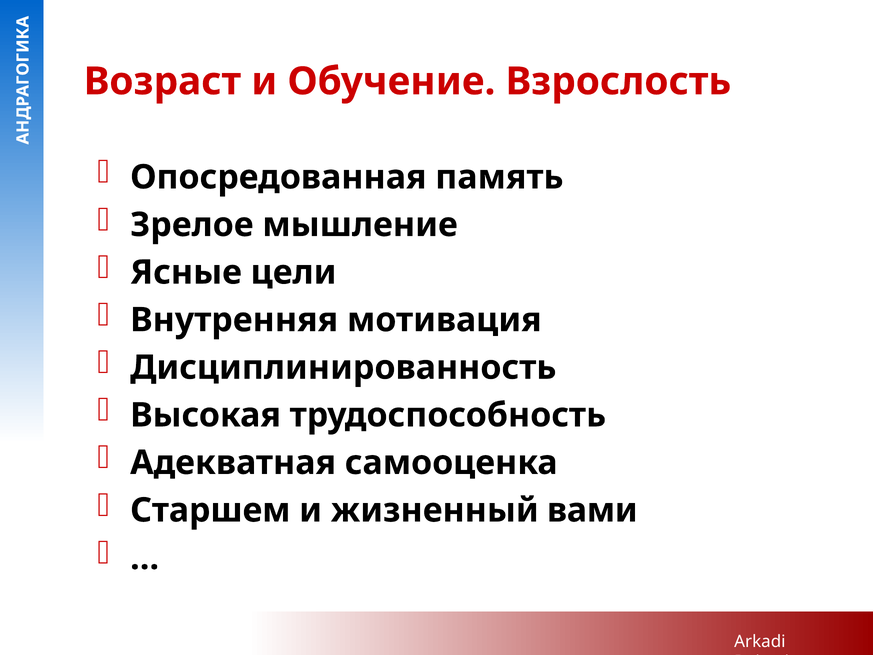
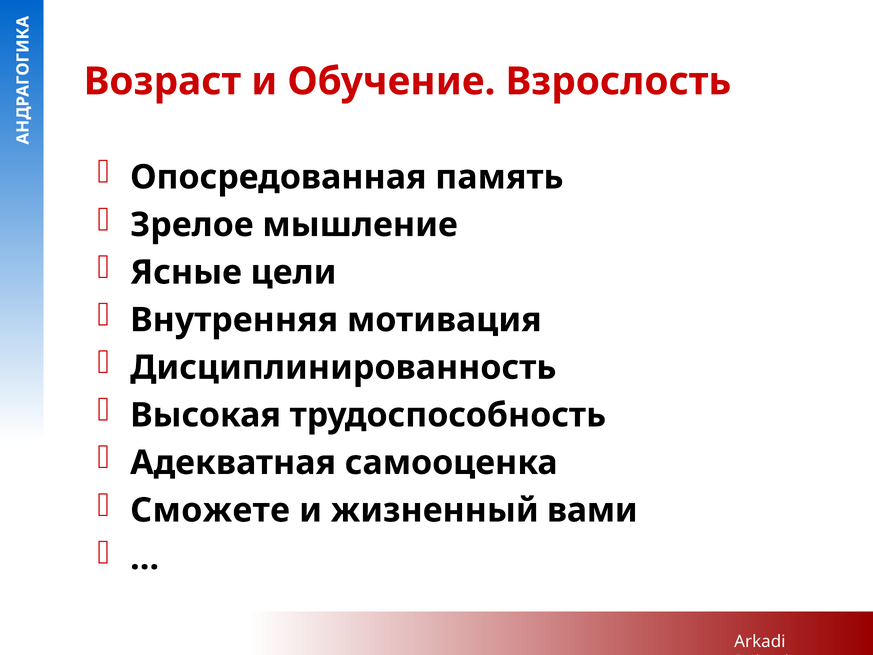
Старшем: Старшем -> Сможете
